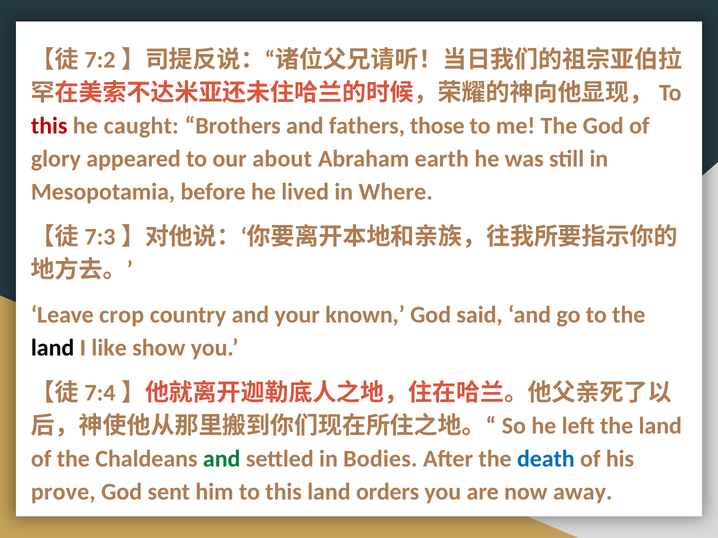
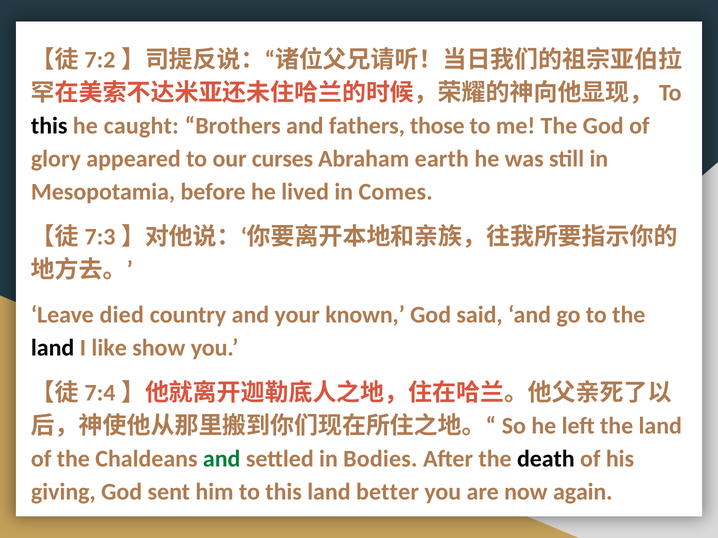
this at (49, 126) colour: red -> black
about: about -> curses
Where: Where -> Comes
crop: crop -> died
death colour: blue -> black
prove: prove -> giving
orders: orders -> better
away: away -> again
